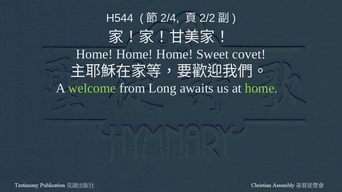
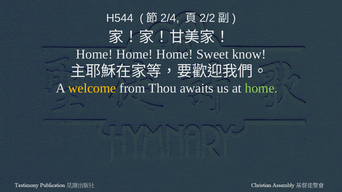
covet: covet -> know
welcome colour: light green -> yellow
Long: Long -> Thou
